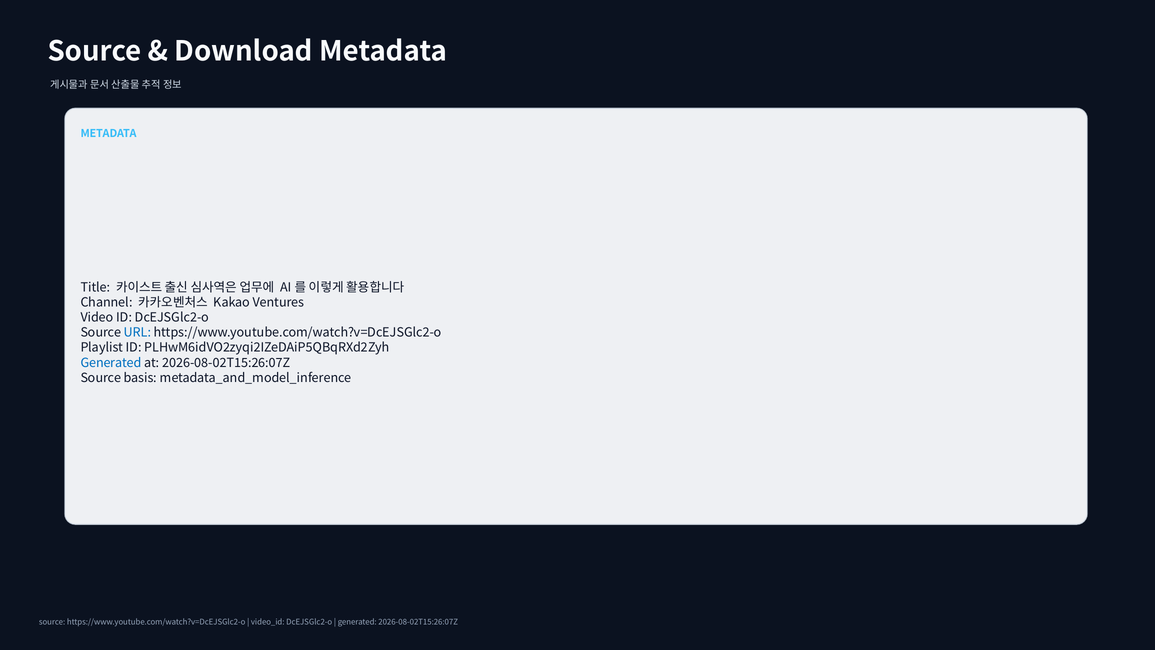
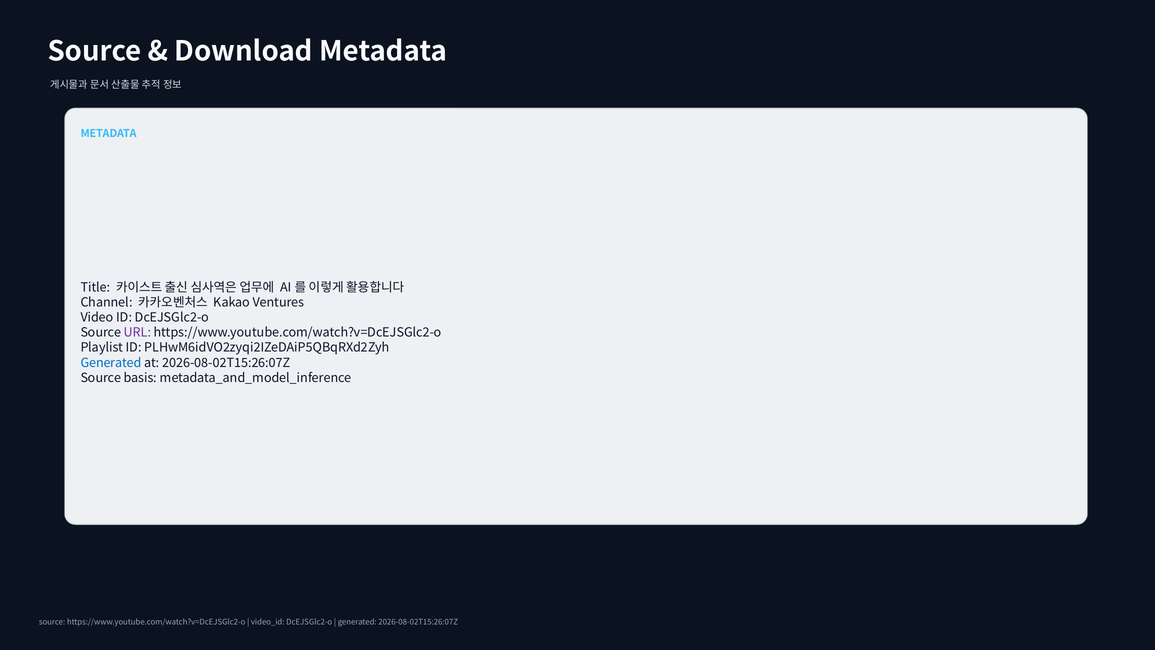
URL colour: blue -> purple
